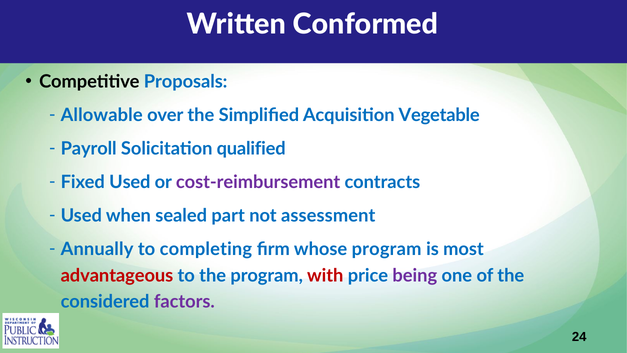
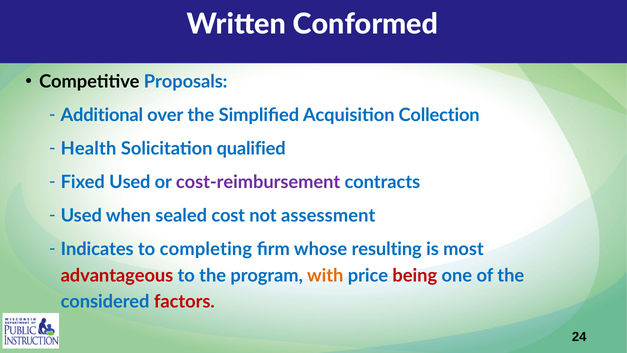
Allowable: Allowable -> Additional
Vegetable: Vegetable -> Collection
Payroll: Payroll -> Health
part: part -> cost
Annually: Annually -> Indicates
whose program: program -> resulting
with colour: red -> orange
being colour: purple -> red
factors colour: purple -> red
